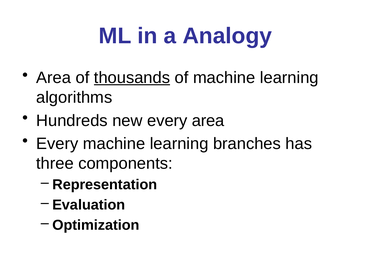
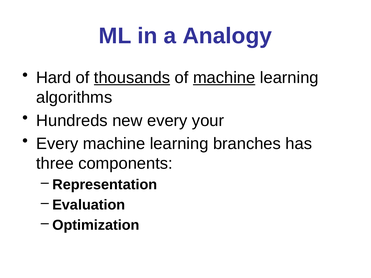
Area at (54, 78): Area -> Hard
machine at (224, 78) underline: none -> present
every area: area -> your
